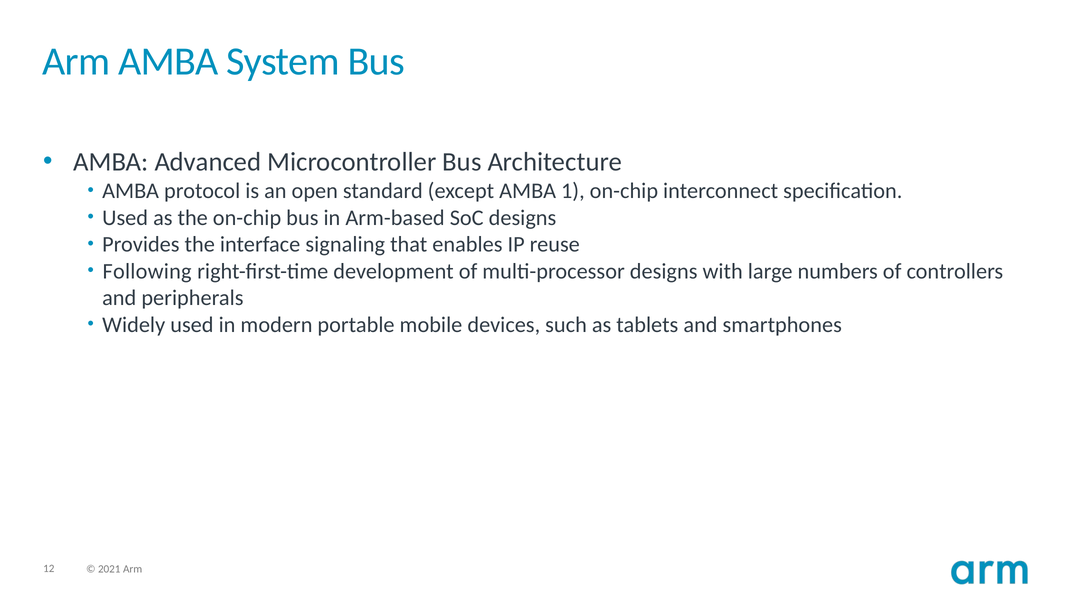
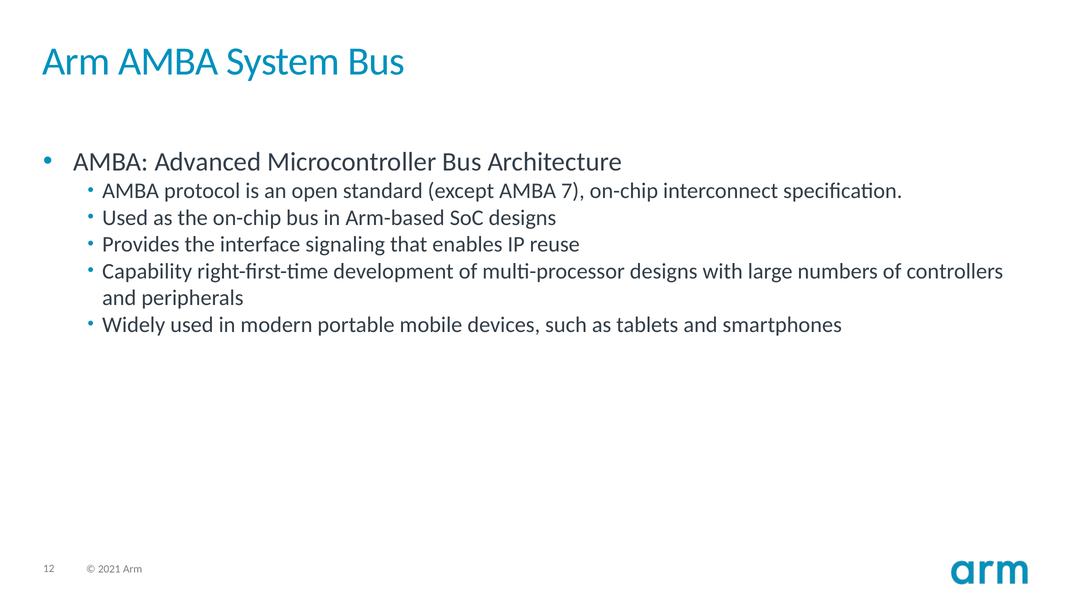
1: 1 -> 7
Following: Following -> Capability
